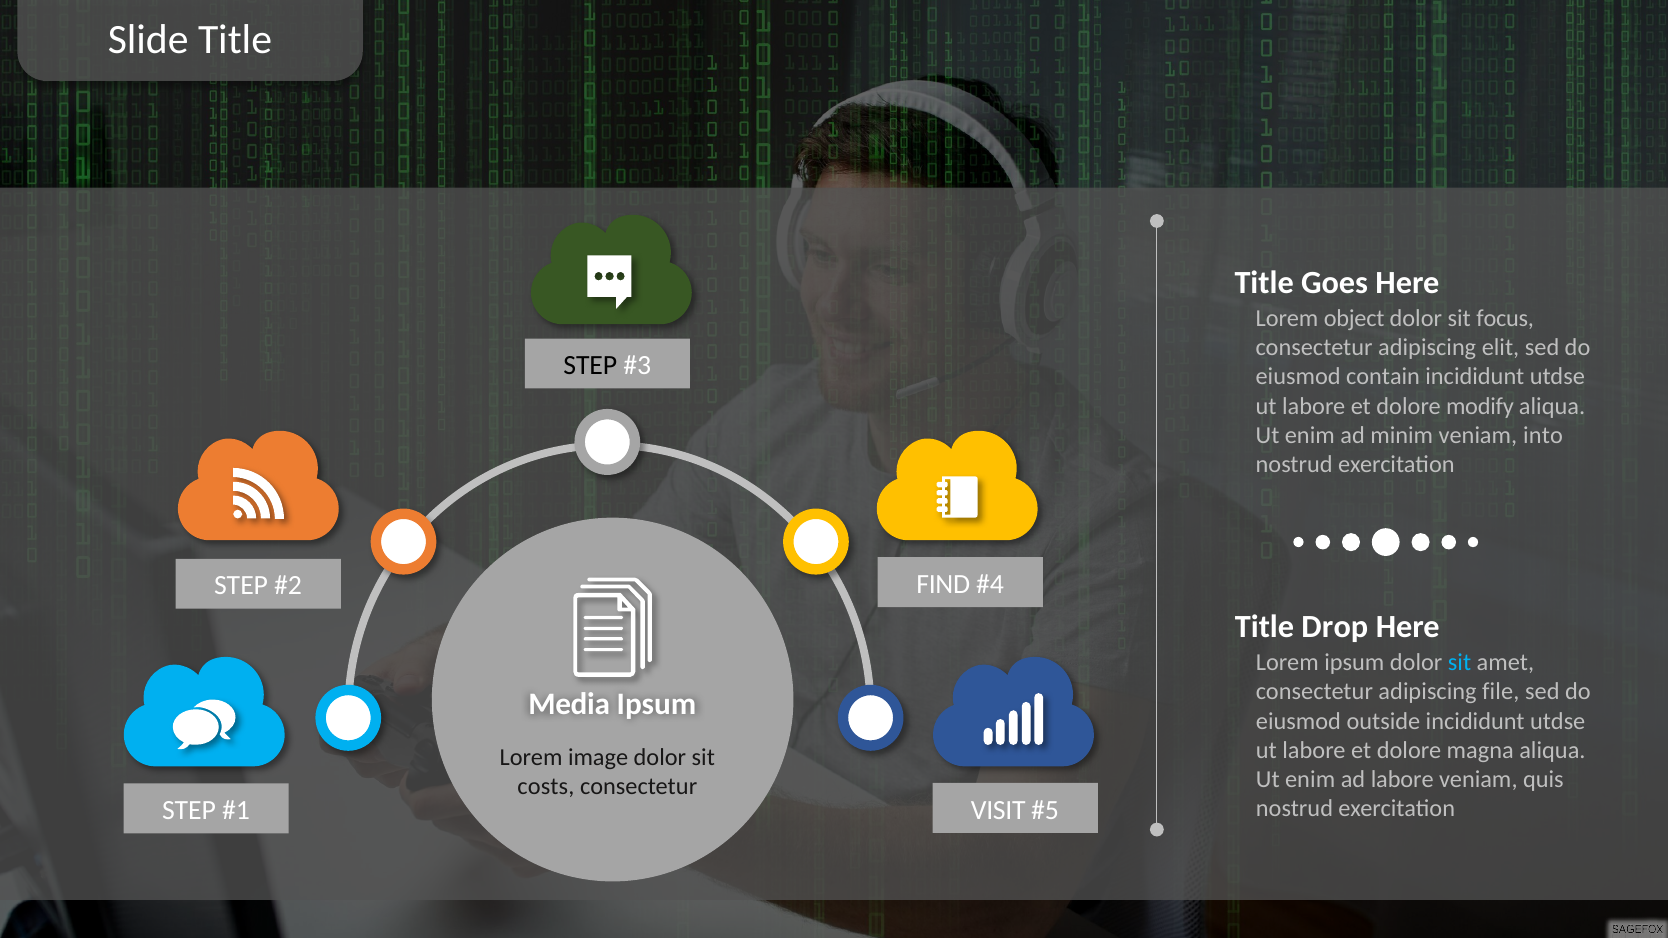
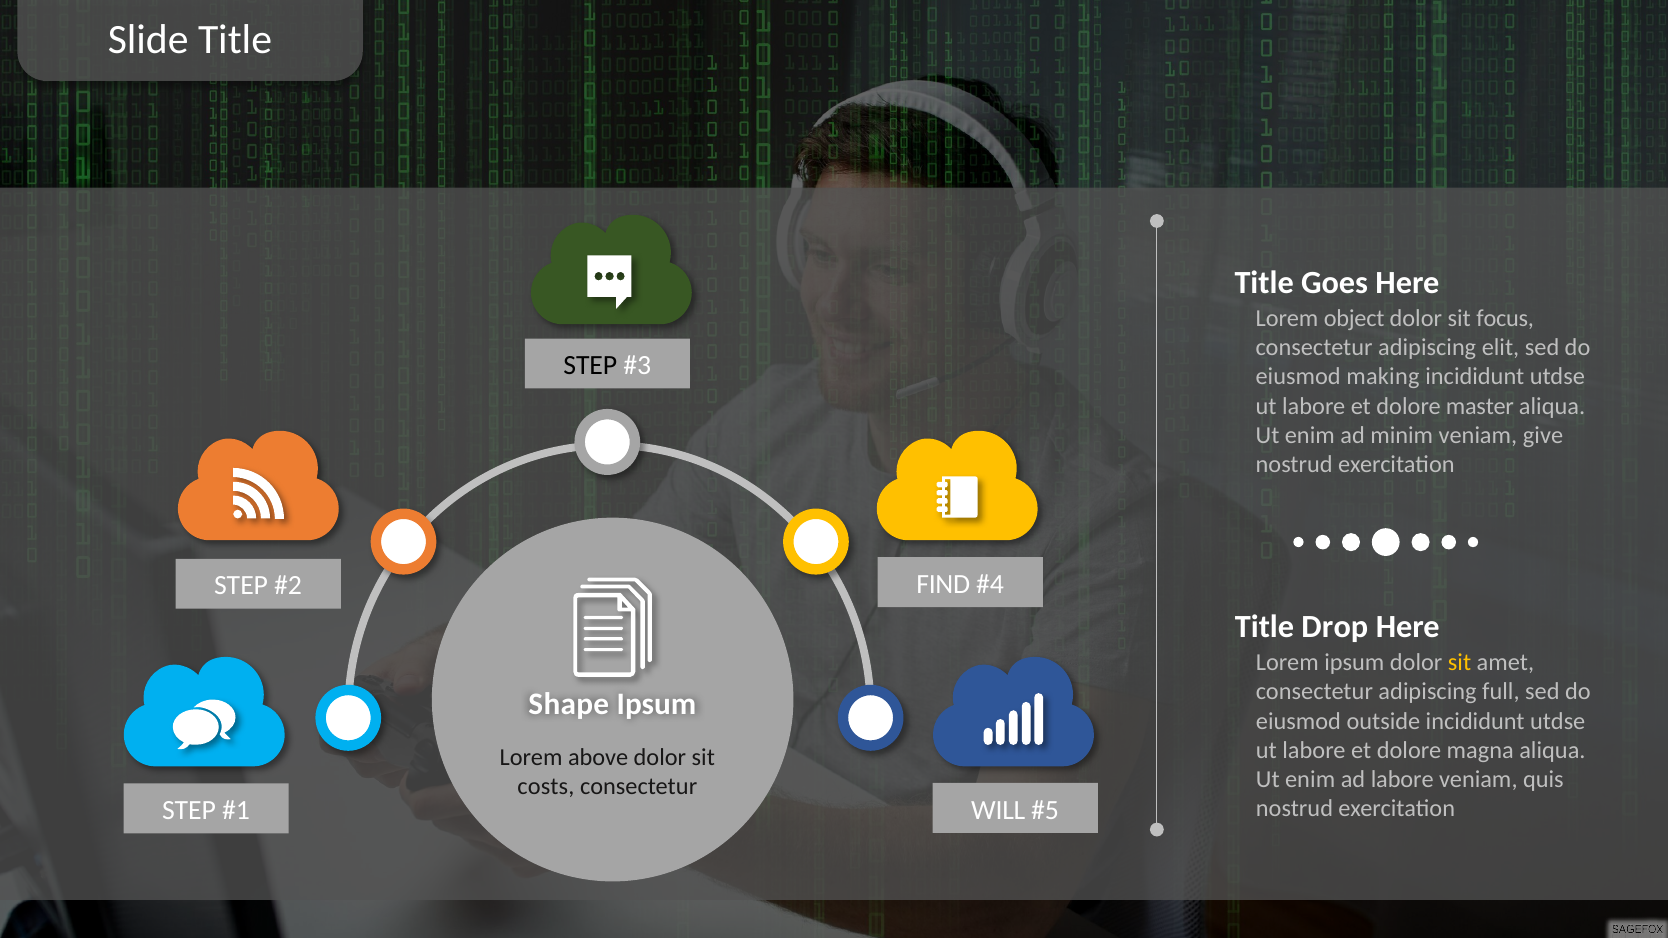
contain: contain -> making
modify: modify -> master
into: into -> give
sit at (1460, 663) colour: light blue -> yellow
file: file -> full
Media: Media -> Shape
image: image -> above
VISIT: VISIT -> WILL
